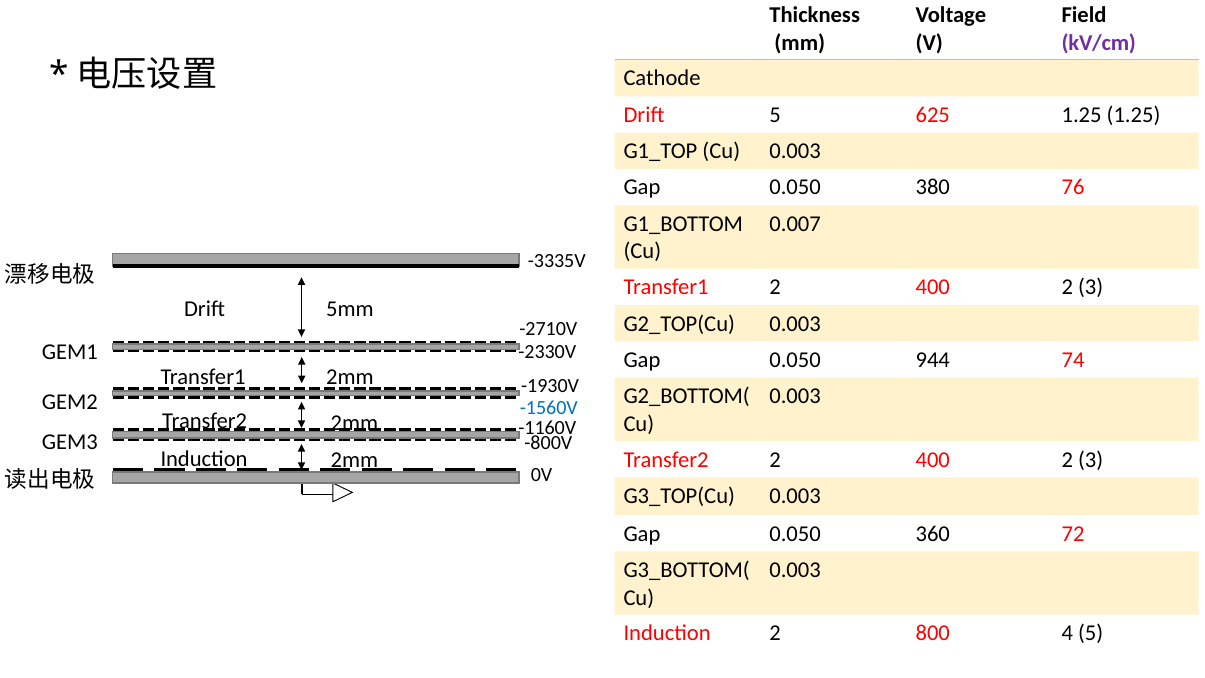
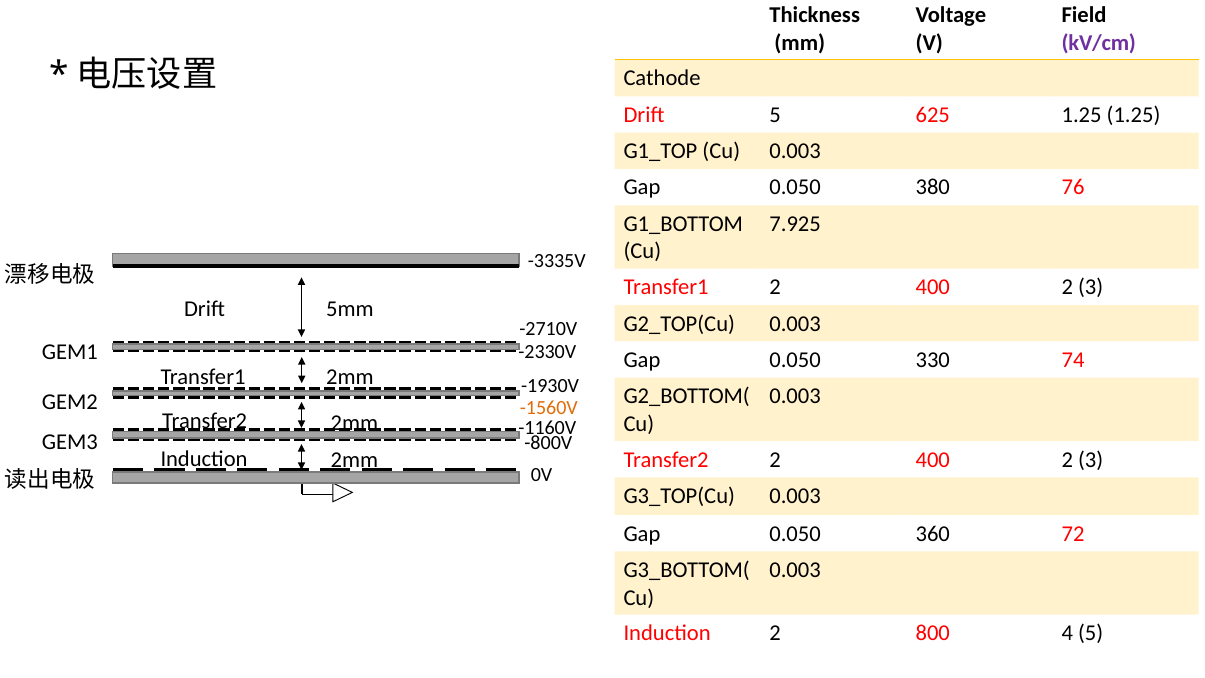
0.007: 0.007 -> 7.925
944: 944 -> 330
-1560V colour: blue -> orange
